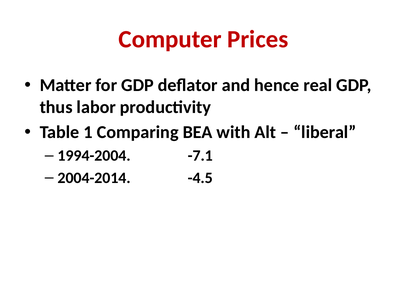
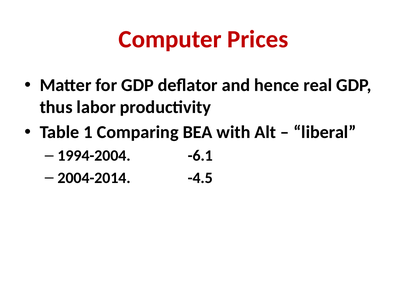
-7.1: -7.1 -> -6.1
